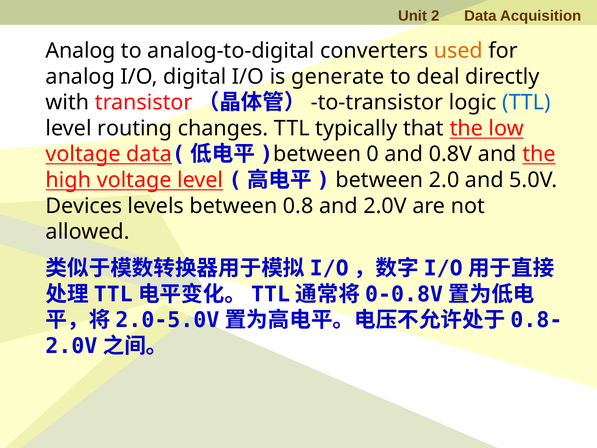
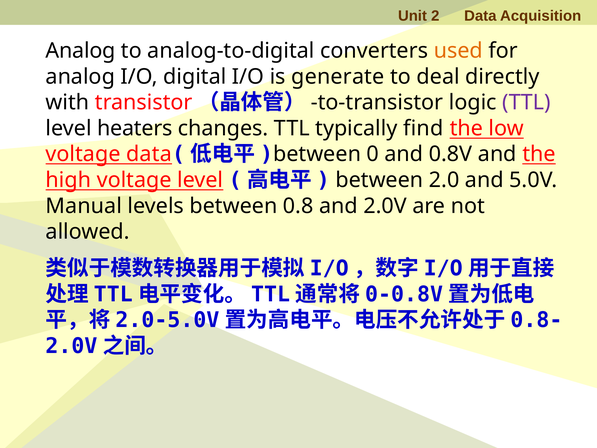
TTL at (526, 102) colour: blue -> purple
routing: routing -> heaters
that: that -> find
Devices: Devices -> Manual
